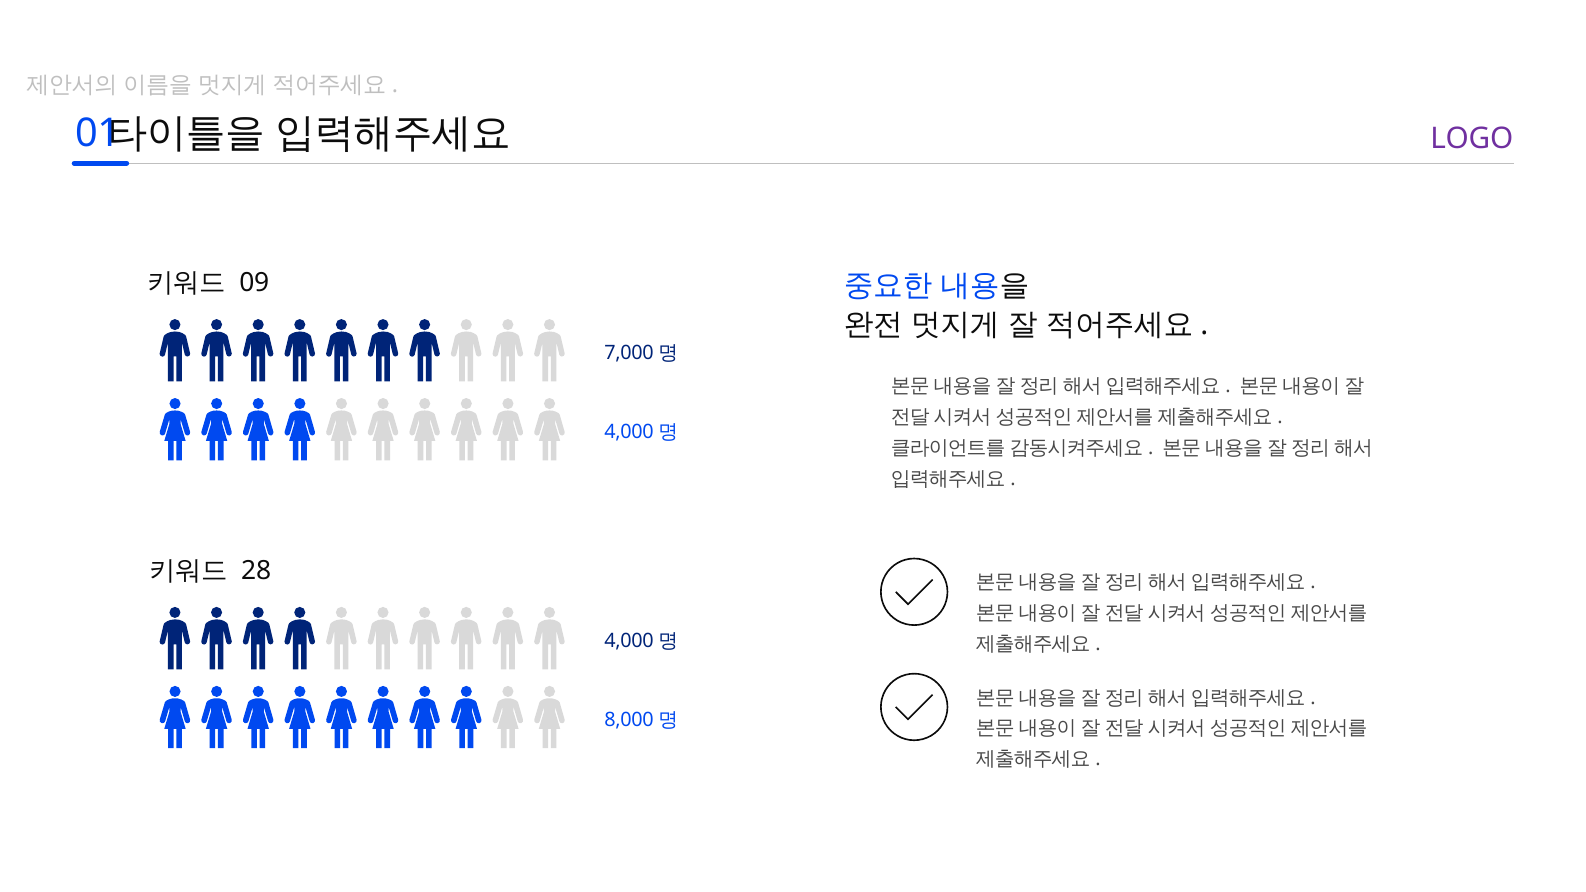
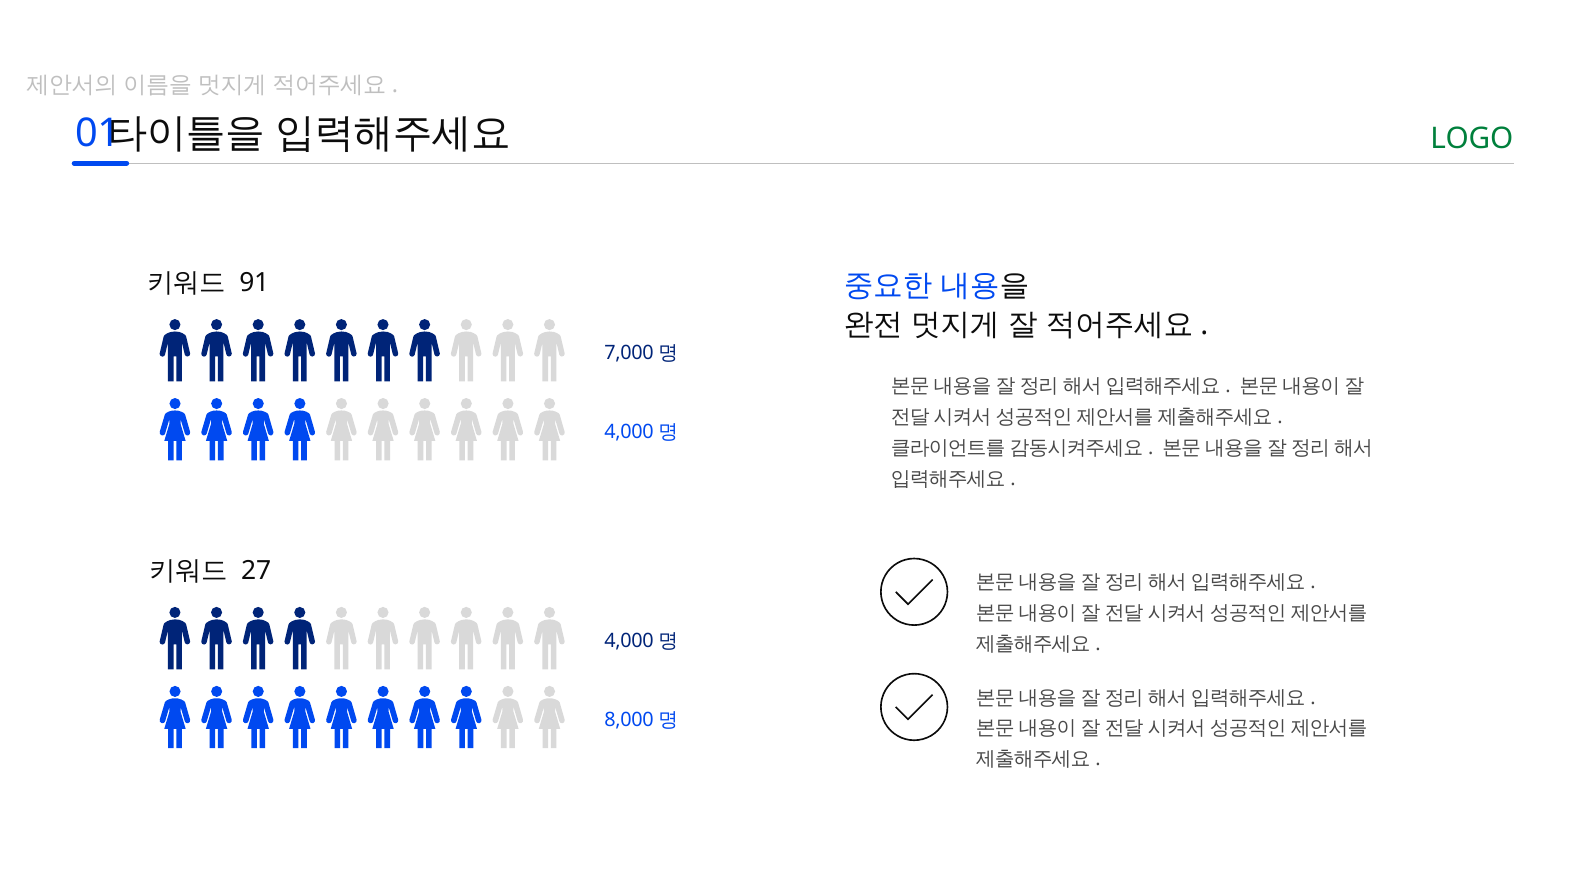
LOGO colour: purple -> green
09: 09 -> 91
28: 28 -> 27
